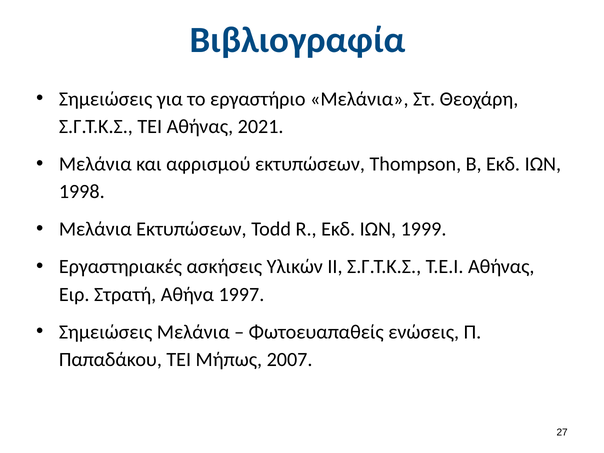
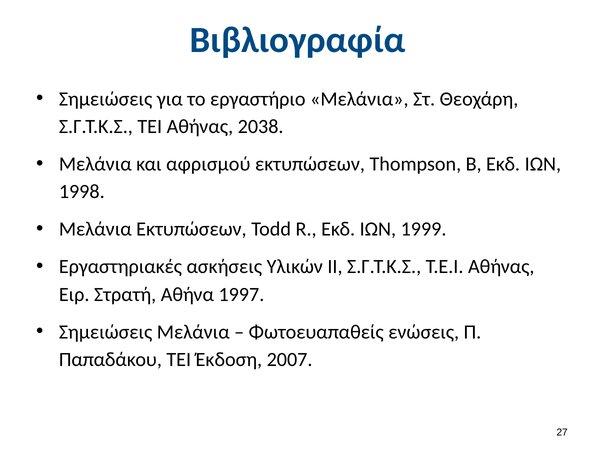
2021: 2021 -> 2038
Μήπως: Μήπως -> Έκδοση
